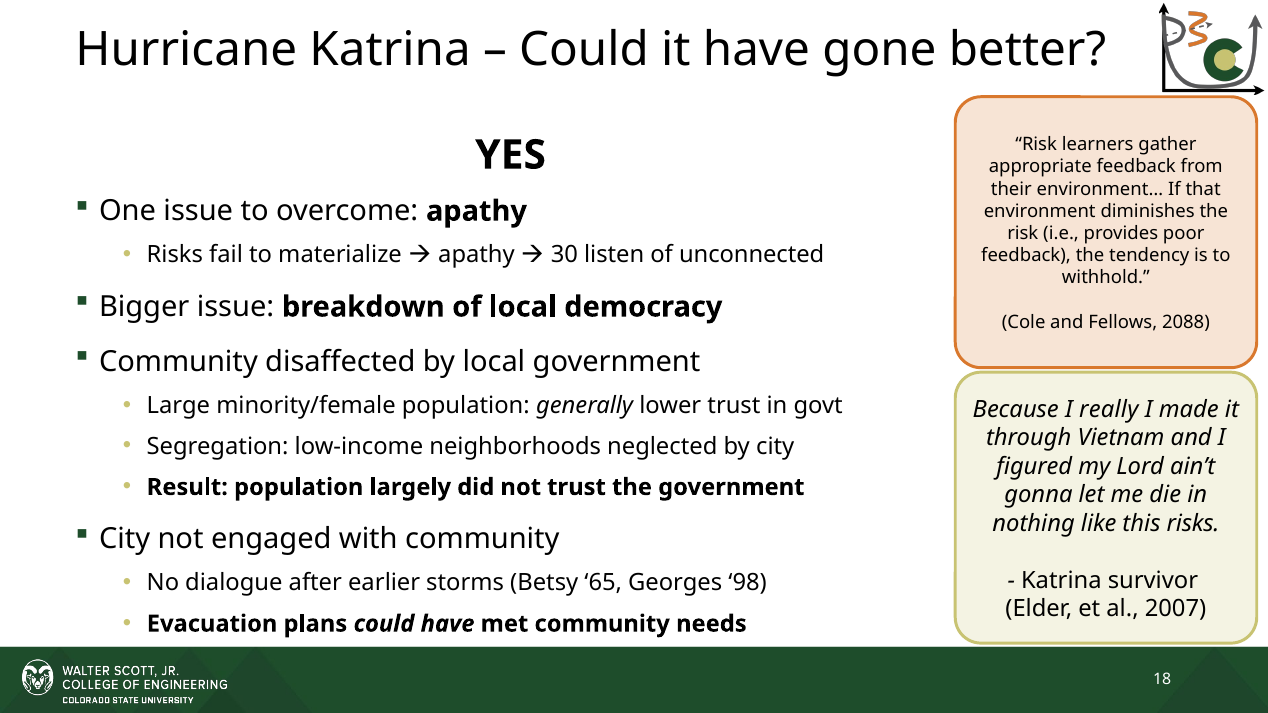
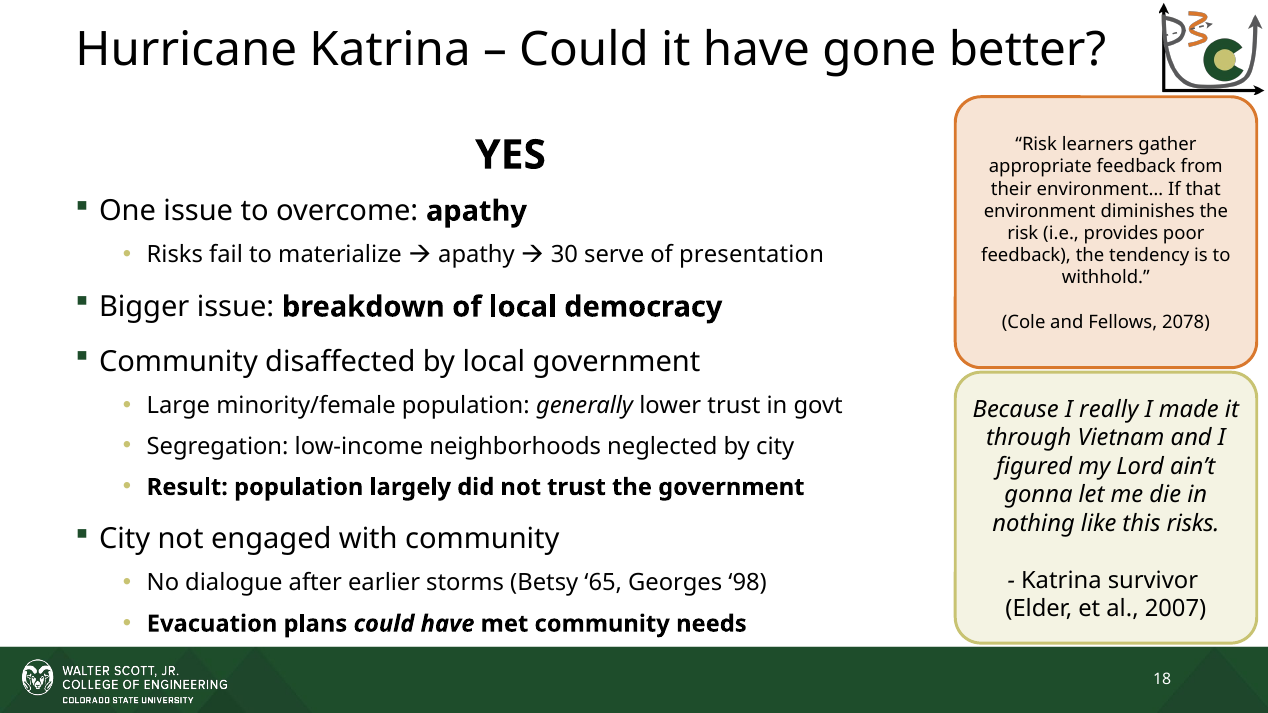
listen: listen -> serve
unconnected: unconnected -> presentation
2088: 2088 -> 2078
